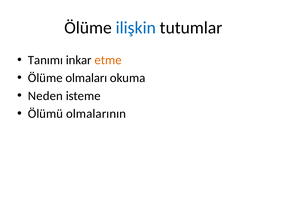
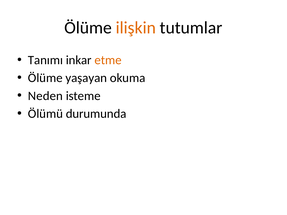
ilişkin colour: blue -> orange
olmaları: olmaları -> yaşayan
olmalarının: olmalarının -> durumunda
